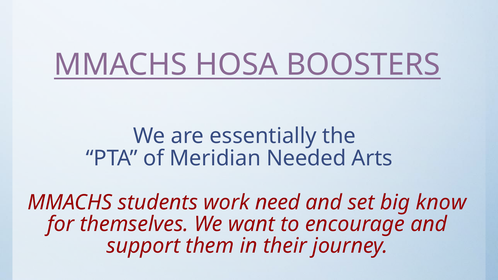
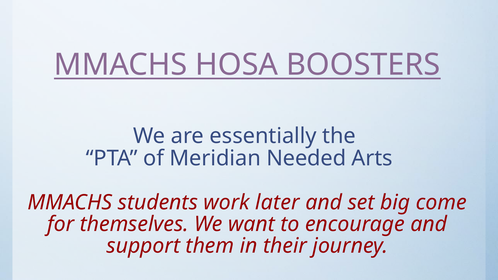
need: need -> later
know: know -> come
